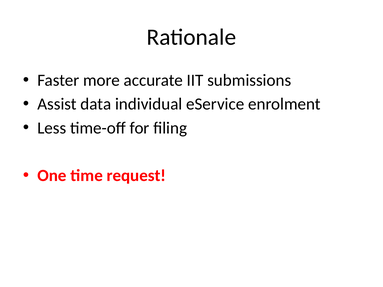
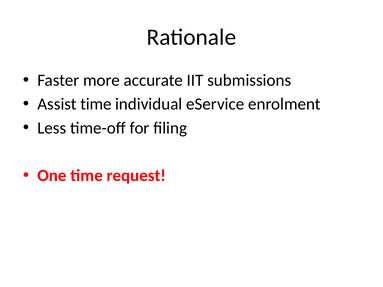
Assist data: data -> time
